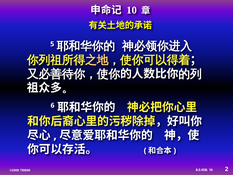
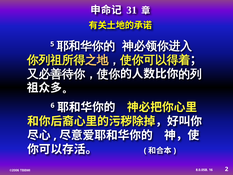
10: 10 -> 31
